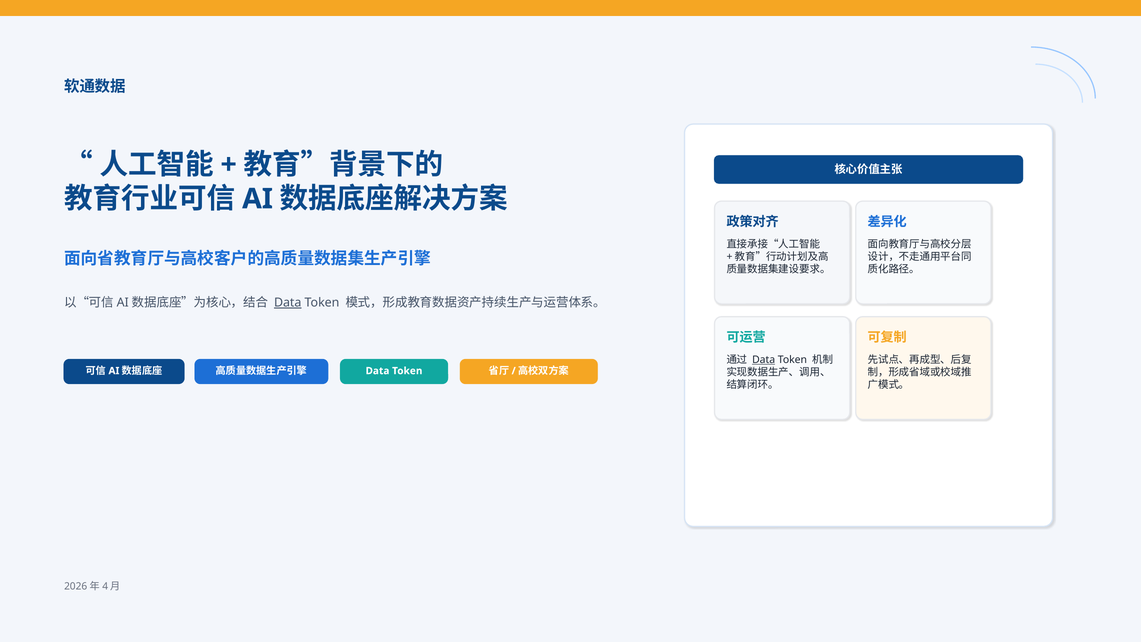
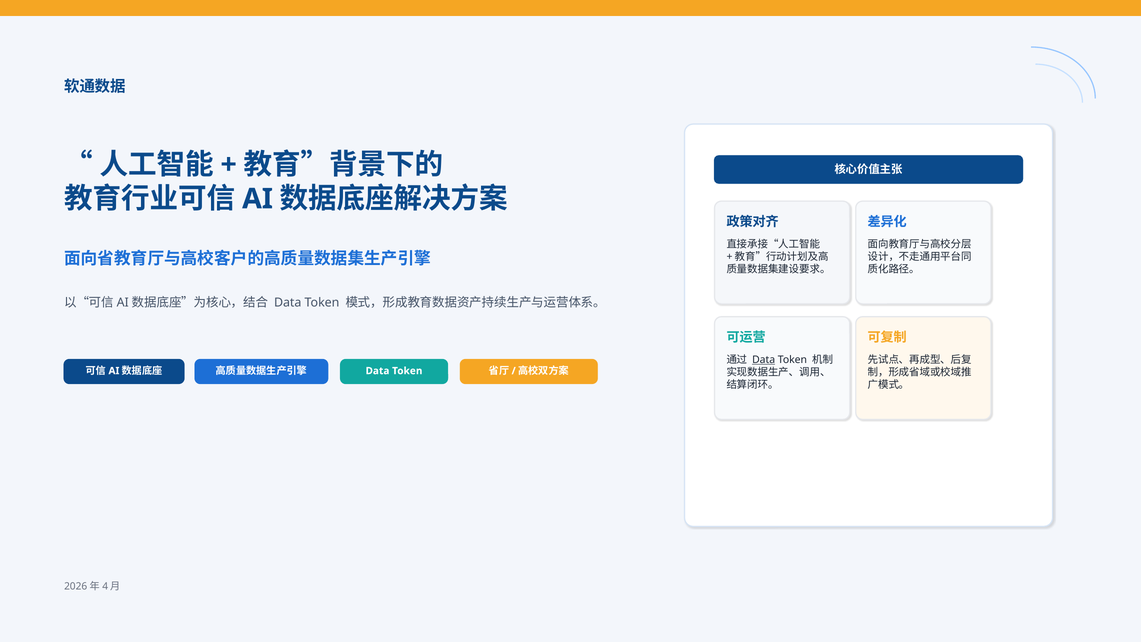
Data at (288, 303) underline: present -> none
